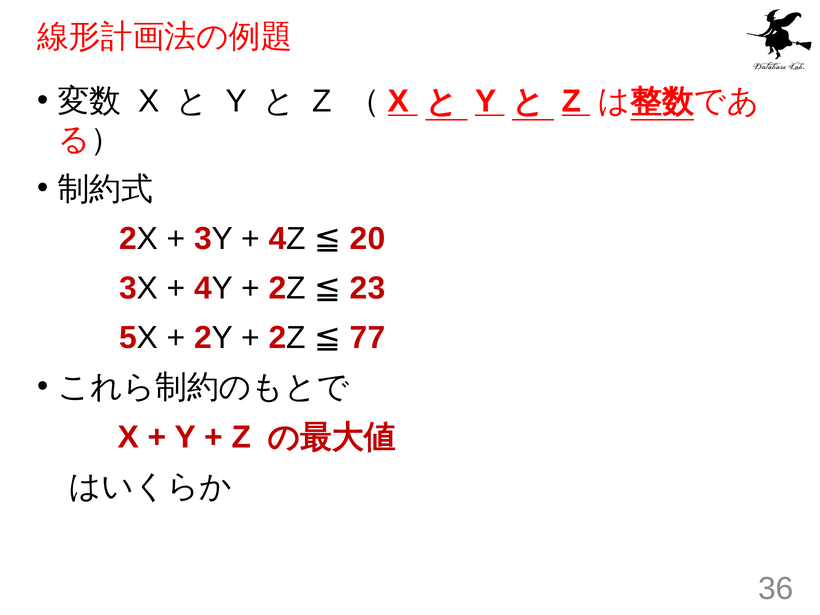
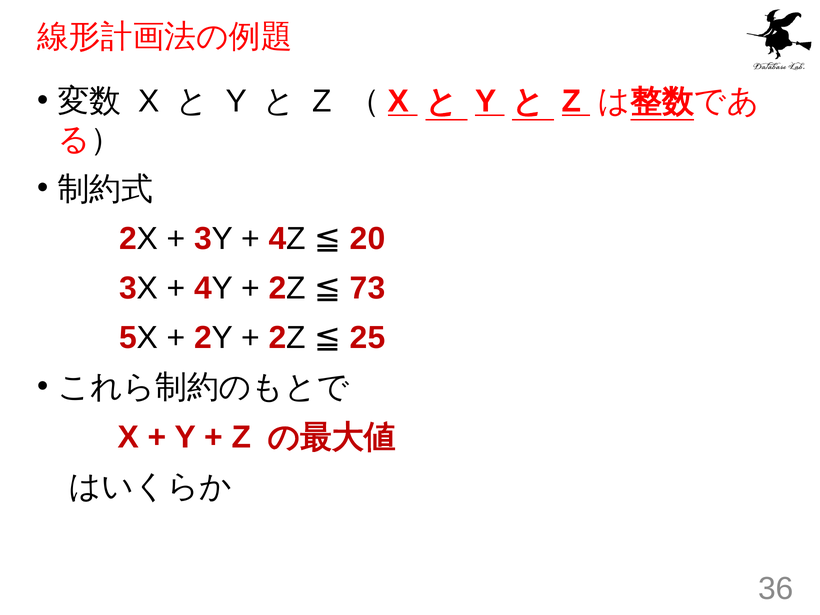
23: 23 -> 73
77: 77 -> 25
